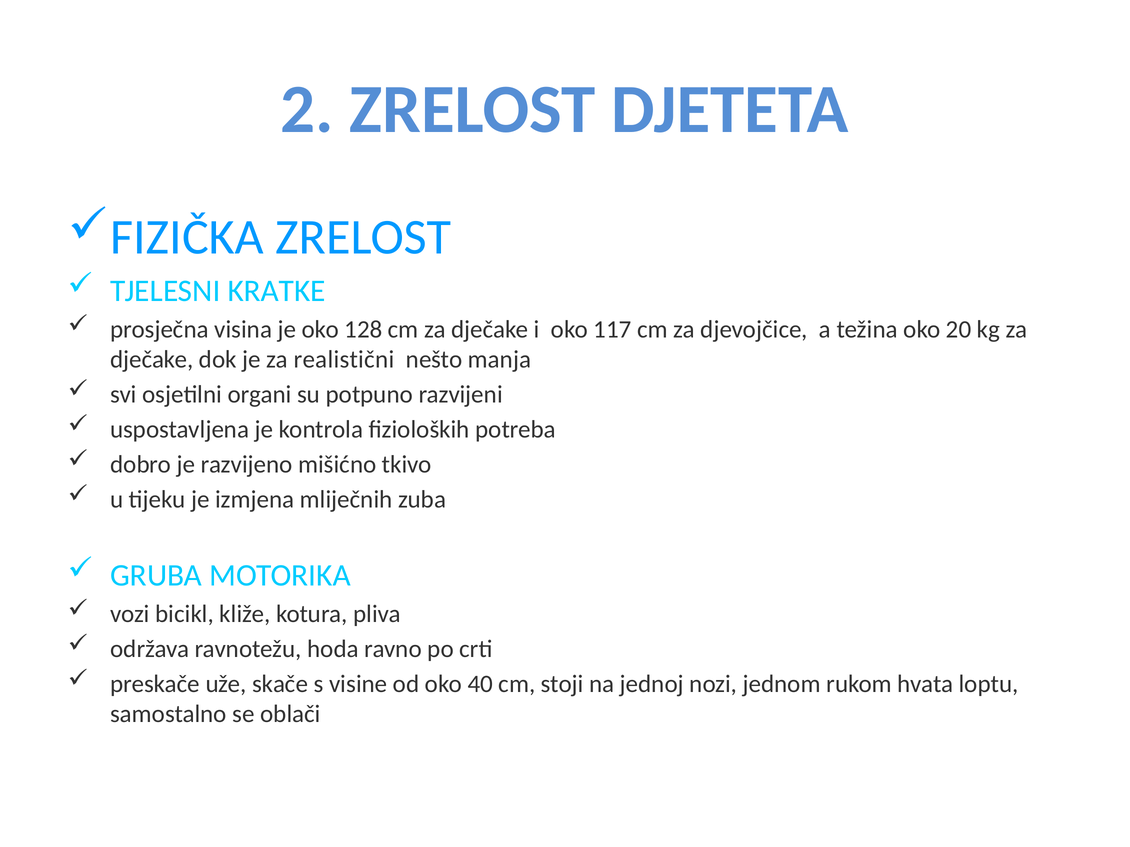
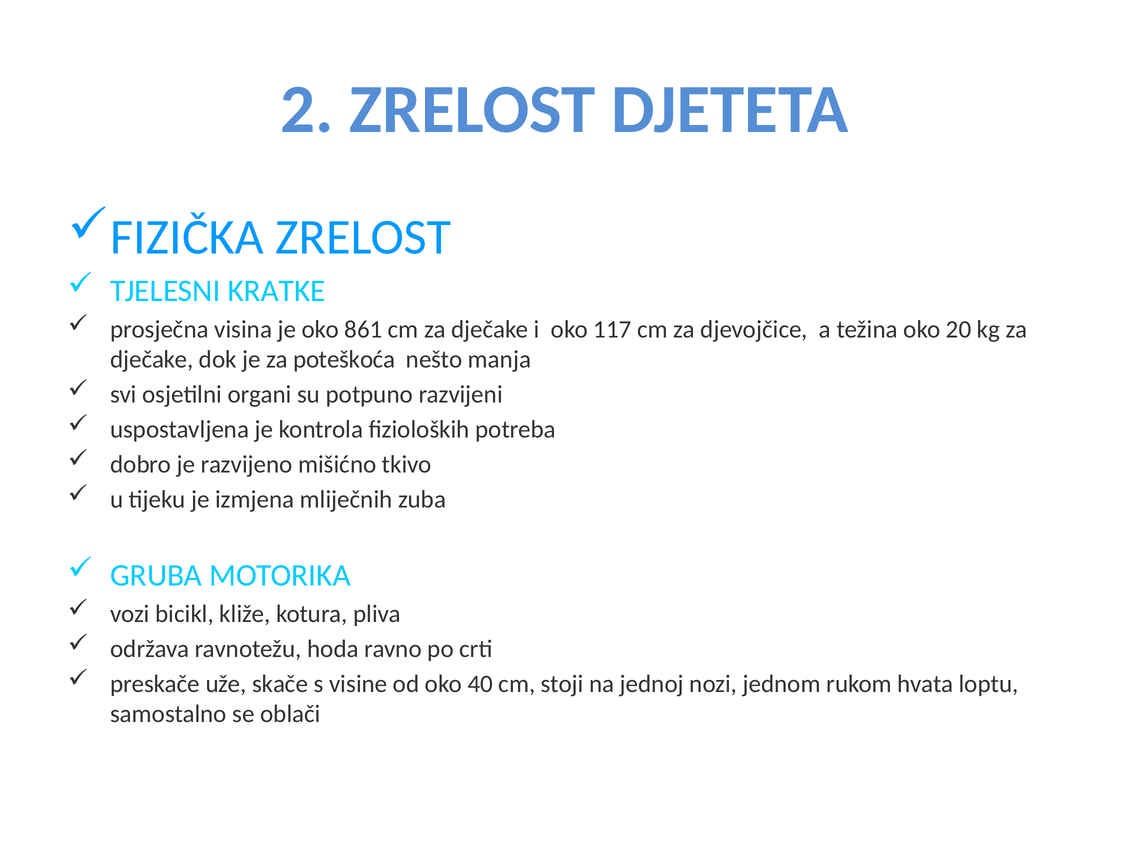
128: 128 -> 861
realistični: realistični -> poteškoća
